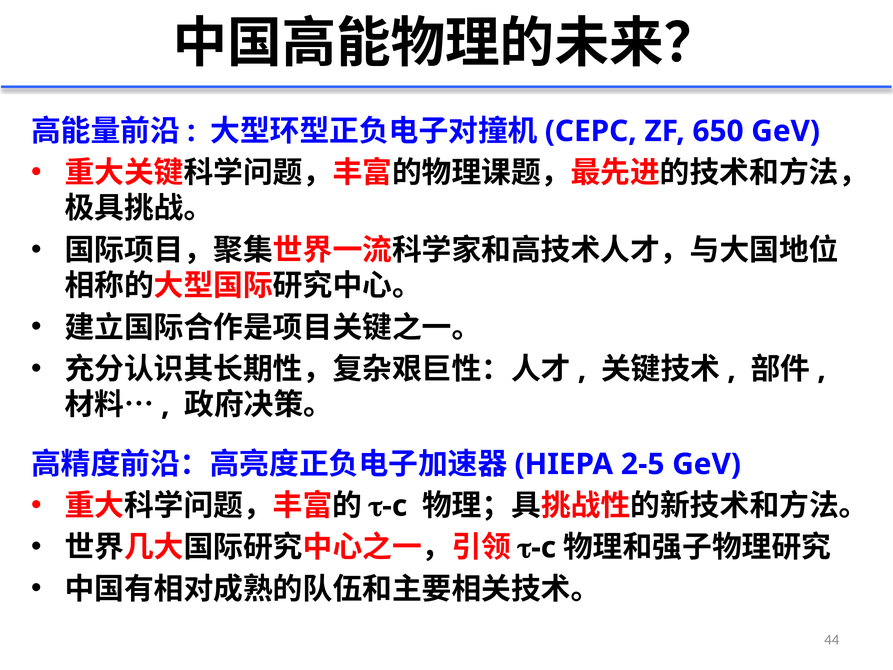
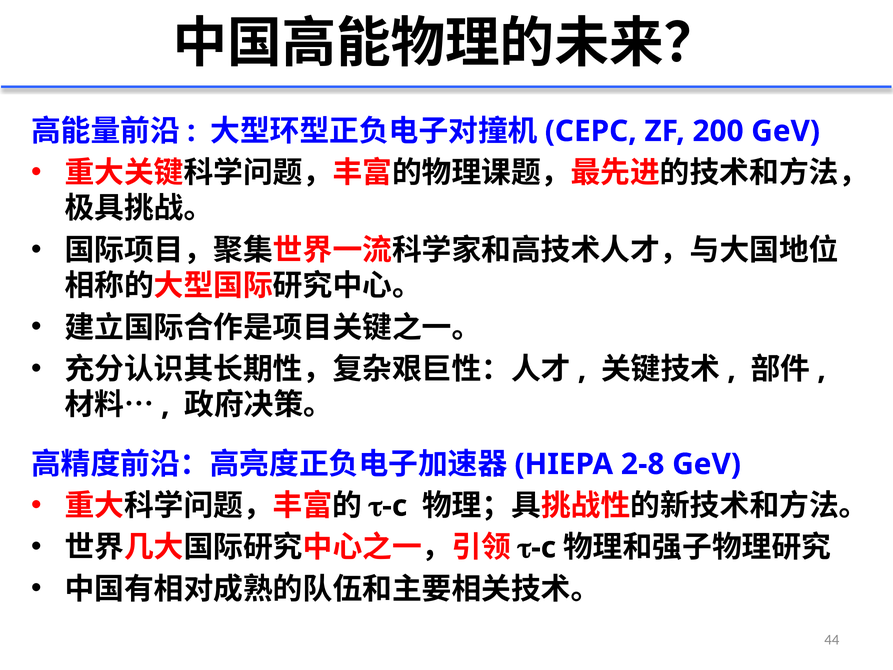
650: 650 -> 200
2-5: 2-5 -> 2-8
